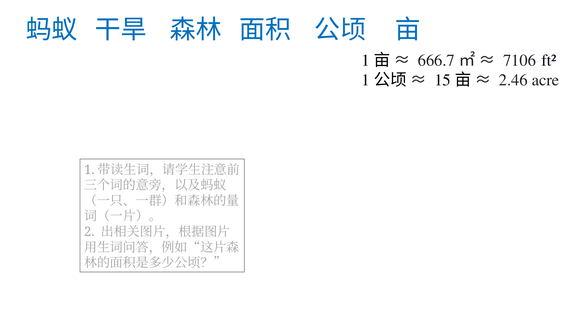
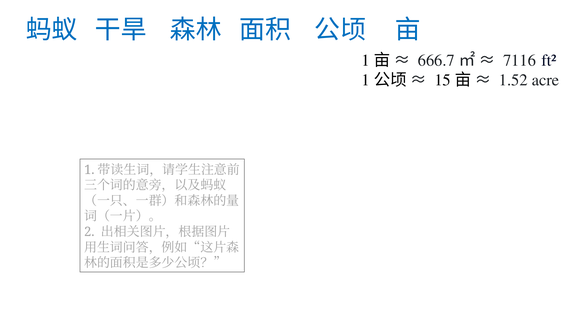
7106: 7106 -> 7116
2.46: 2.46 -> 1.52
